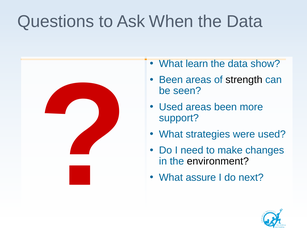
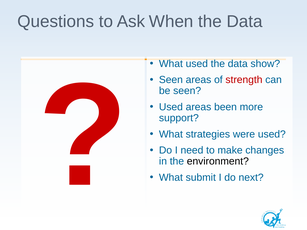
What learn: learn -> used
Been at (171, 80): Been -> Seen
strength colour: black -> red
assure: assure -> submit
